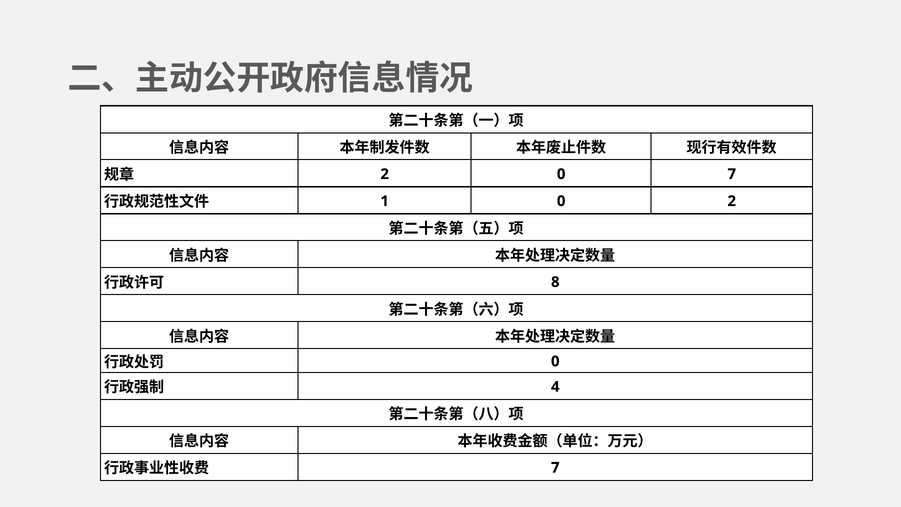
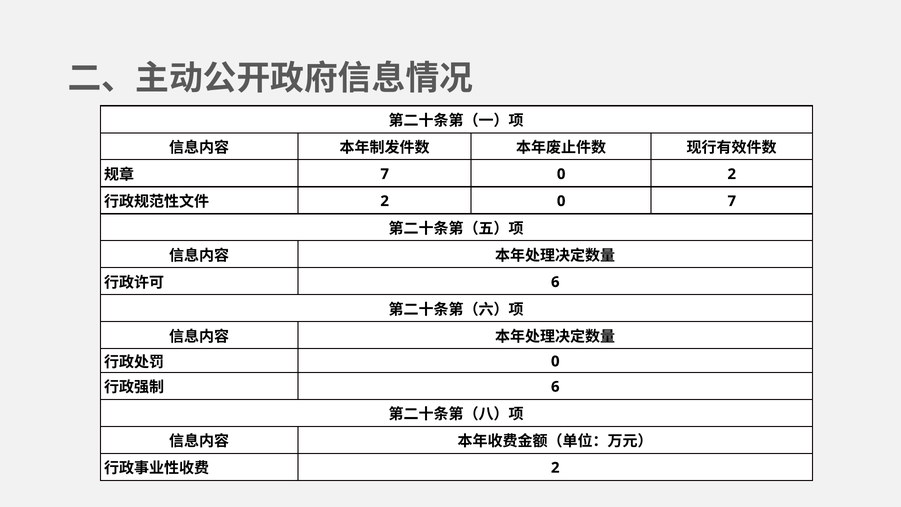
2 at (385, 174): 2 -> 7
0 7: 7 -> 2
1 at (385, 201): 1 -> 2
0 2: 2 -> 7
8 at (555, 282): 8 -> 6
4 at (555, 387): 4 -> 6
7 at (555, 468): 7 -> 2
